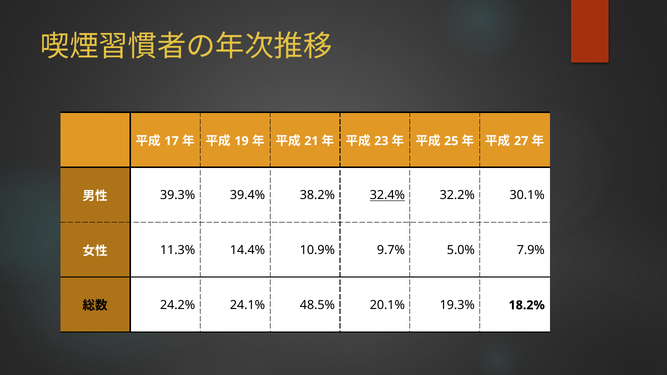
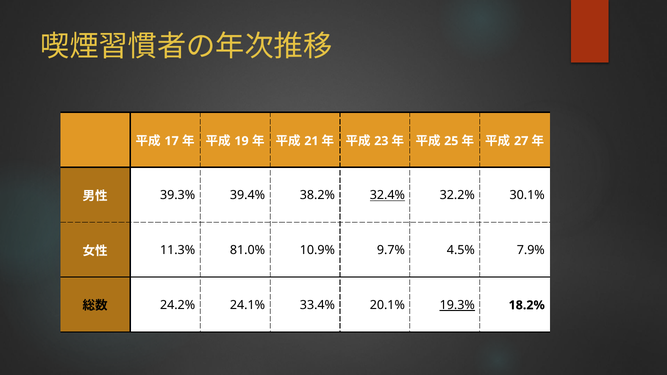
14.4%: 14.4% -> 81.0%
5.0%: 5.0% -> 4.5%
48.5%: 48.5% -> 33.4%
19.3% underline: none -> present
